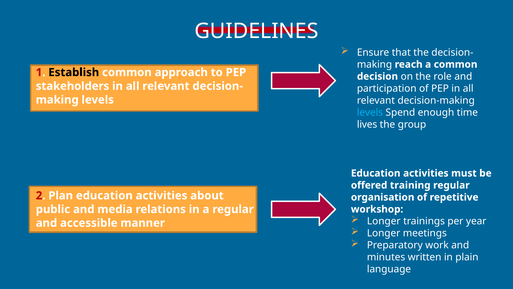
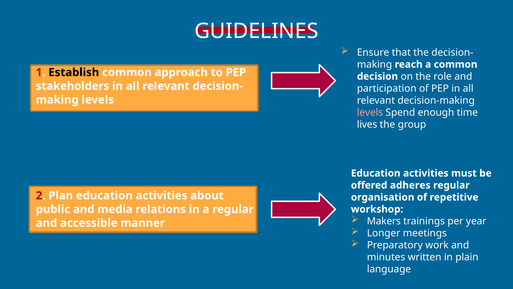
levels at (370, 112) colour: light blue -> pink
training: training -> adheres
Longer at (384, 221): Longer -> Makers
